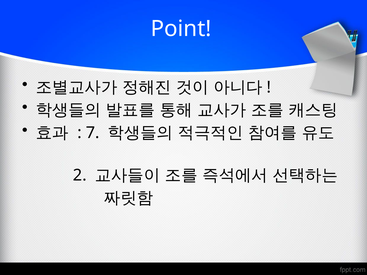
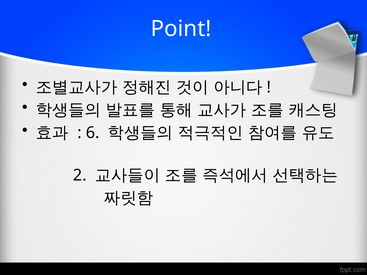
7: 7 -> 6
